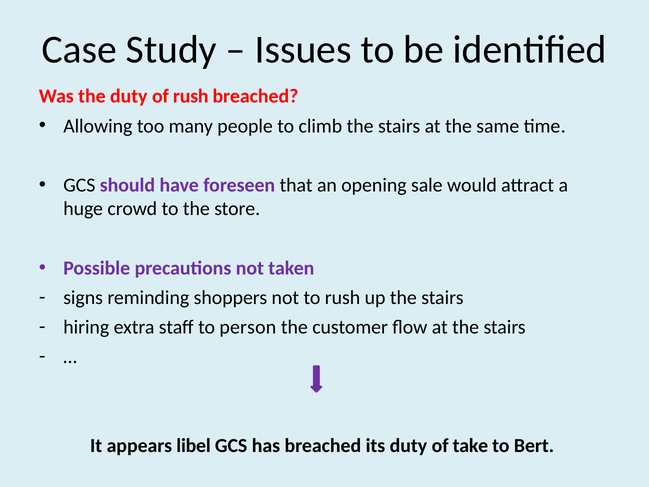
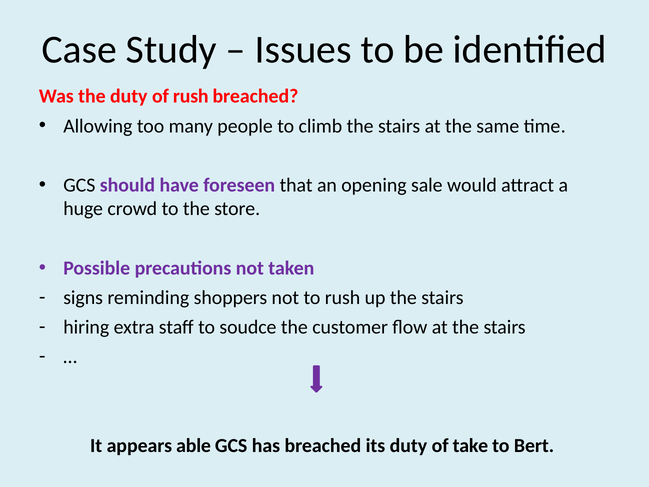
person: person -> soudce
libel: libel -> able
